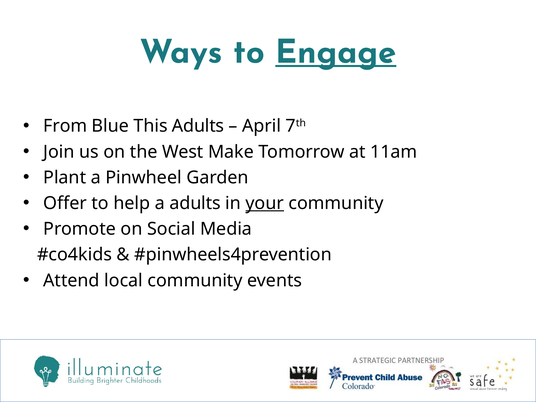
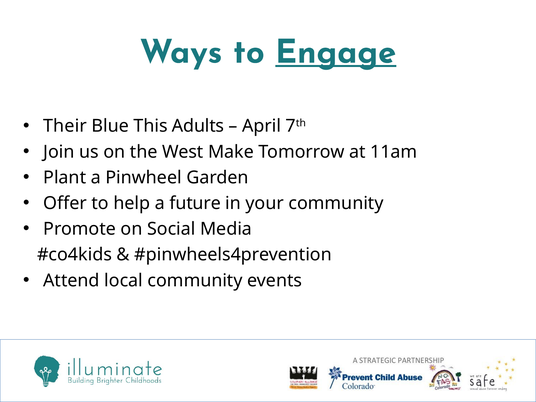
From: From -> Their
a adults: adults -> future
your underline: present -> none
